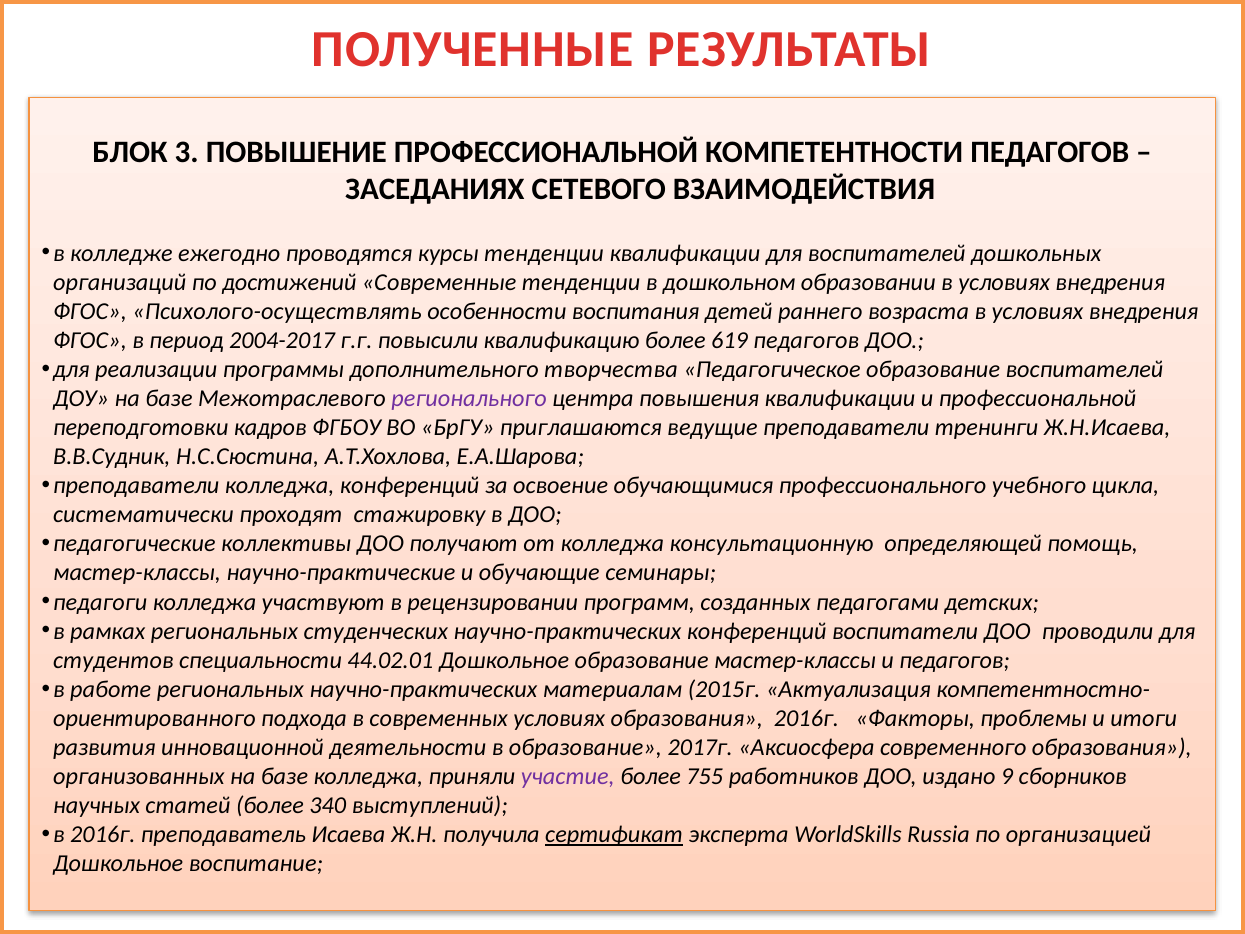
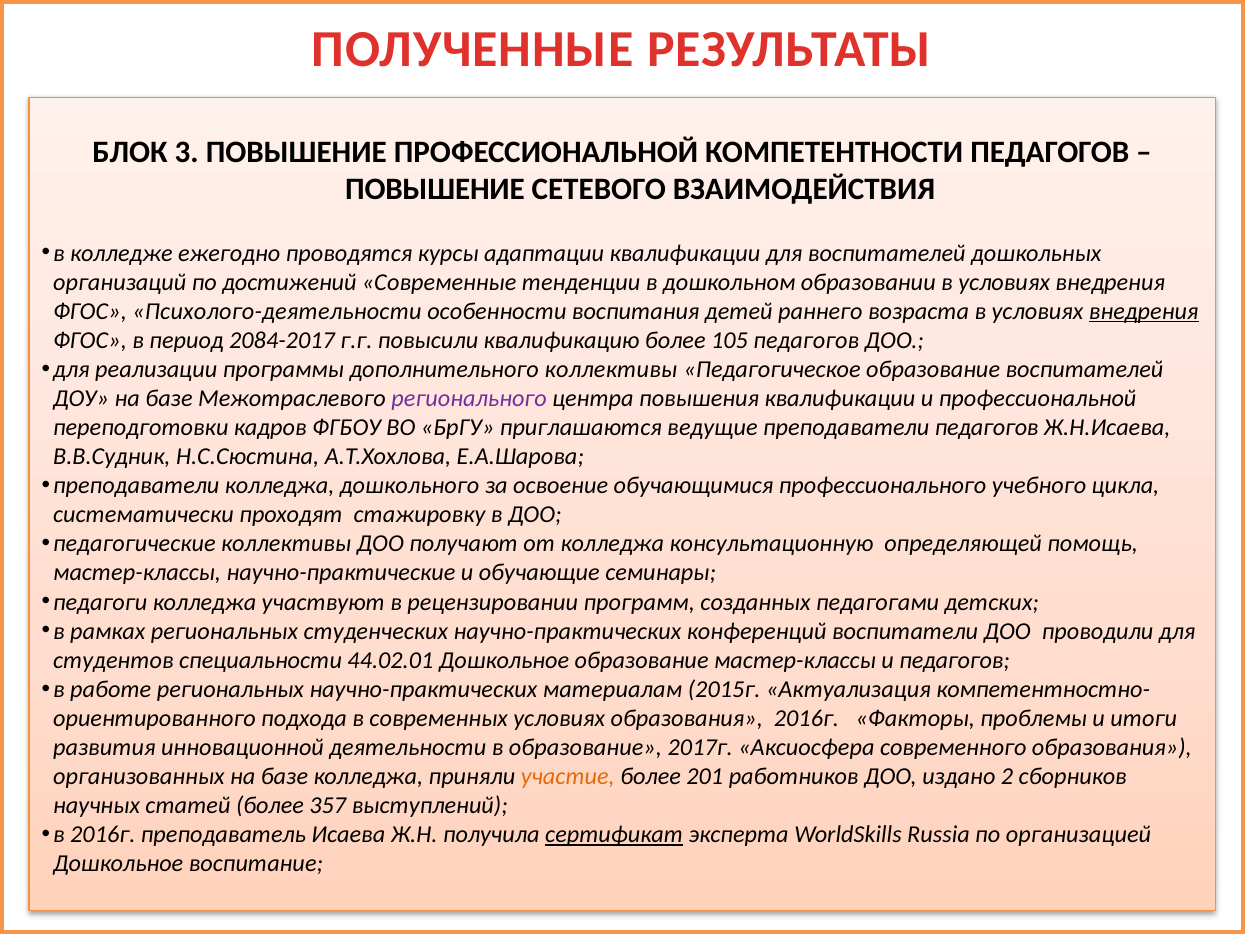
ЗАСЕДАНИЯХ at (435, 189): ЗАСЕДАНИЯХ -> ПОВЫШЕНИЕ
курсы тенденции: тенденции -> адаптации
Психолого-осуществлять: Психолого-осуществлять -> Психолого-деятельности
внедрения at (1144, 311) underline: none -> present
2004-2017: 2004-2017 -> 2084-2017
619: 619 -> 105
дополнительного творчества: творчества -> коллективы
преподаватели тренинги: тренинги -> педагогов
колледжа конференций: конференций -> дошкольного
участие colour: purple -> orange
755: 755 -> 201
9: 9 -> 2
340: 340 -> 357
